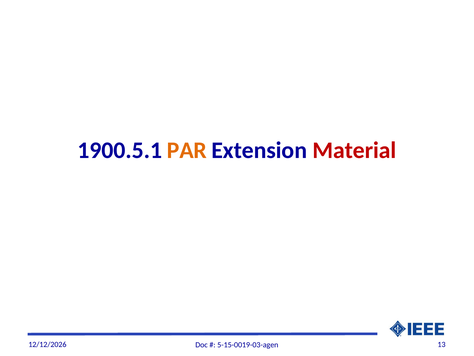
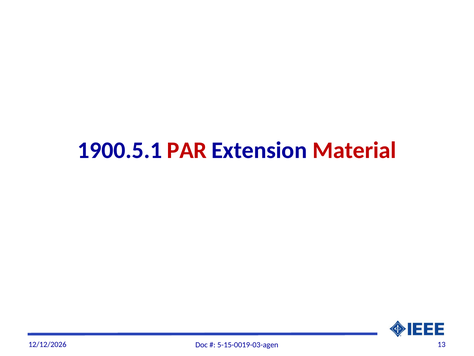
PAR colour: orange -> red
